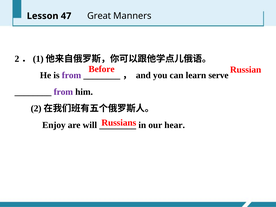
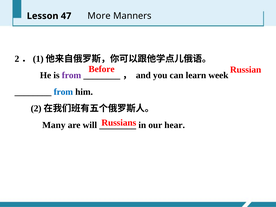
Great: Great -> More
serve: serve -> week
from at (63, 92) colour: purple -> blue
Enjoy: Enjoy -> Many
